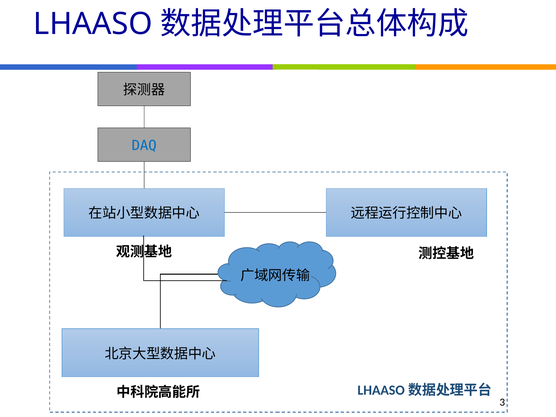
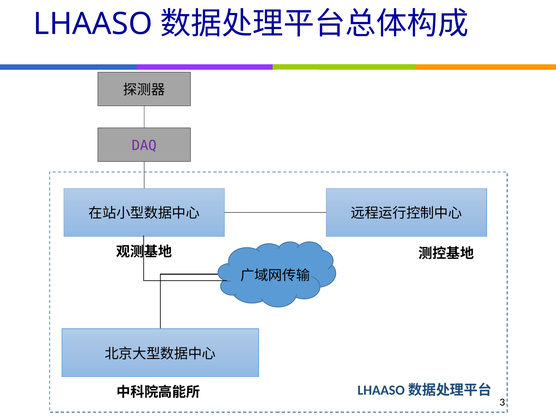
DAQ colour: blue -> purple
